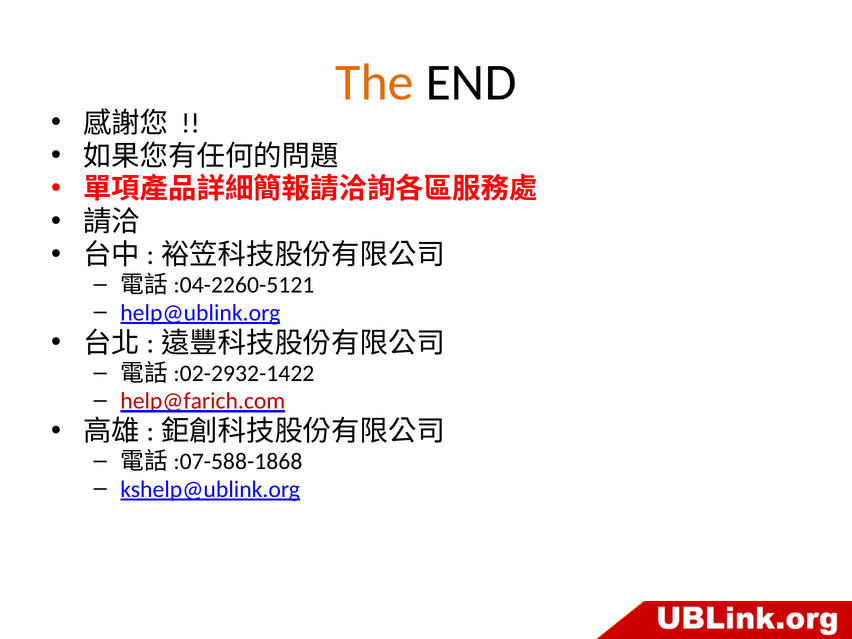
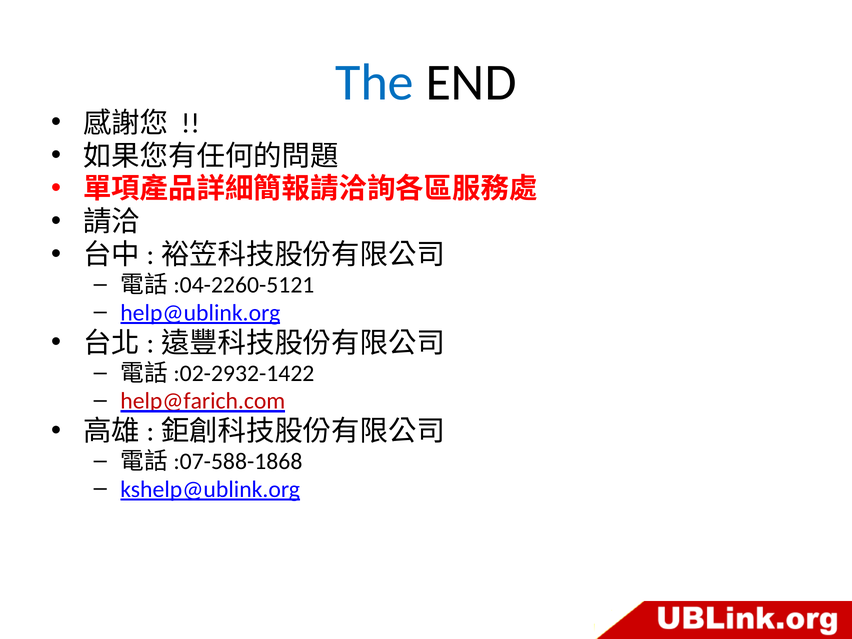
The colour: orange -> blue
